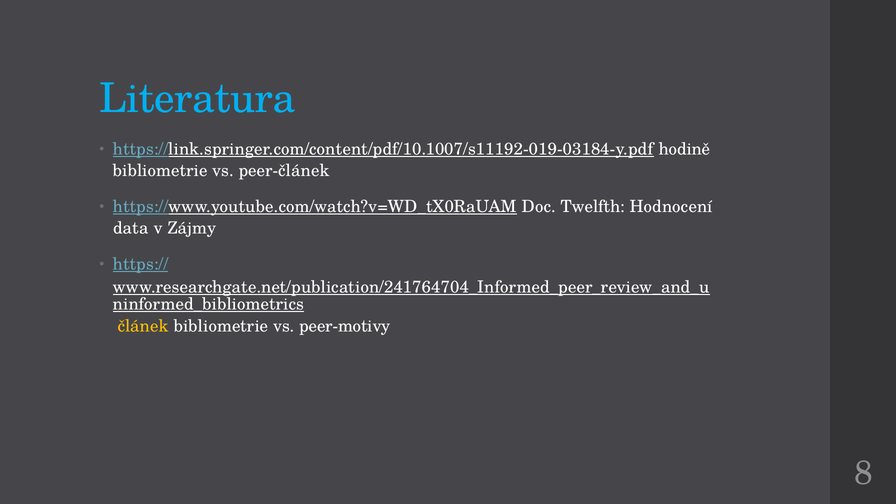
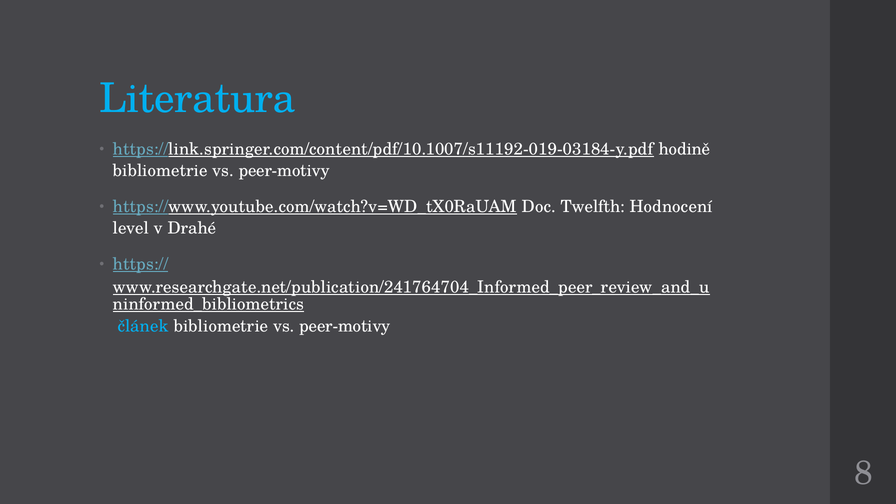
peer-článek at (284, 171): peer-článek -> peer-motivy
data: data -> level
Zájmy: Zájmy -> Drahé
článek colour: yellow -> light blue
